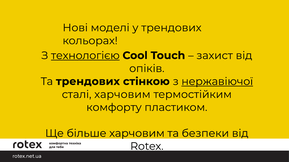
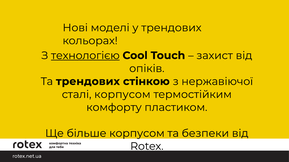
нержавіючої underline: present -> none
сталі харчовим: харчовим -> корпусом
більше харчовим: харчовим -> корпусом
